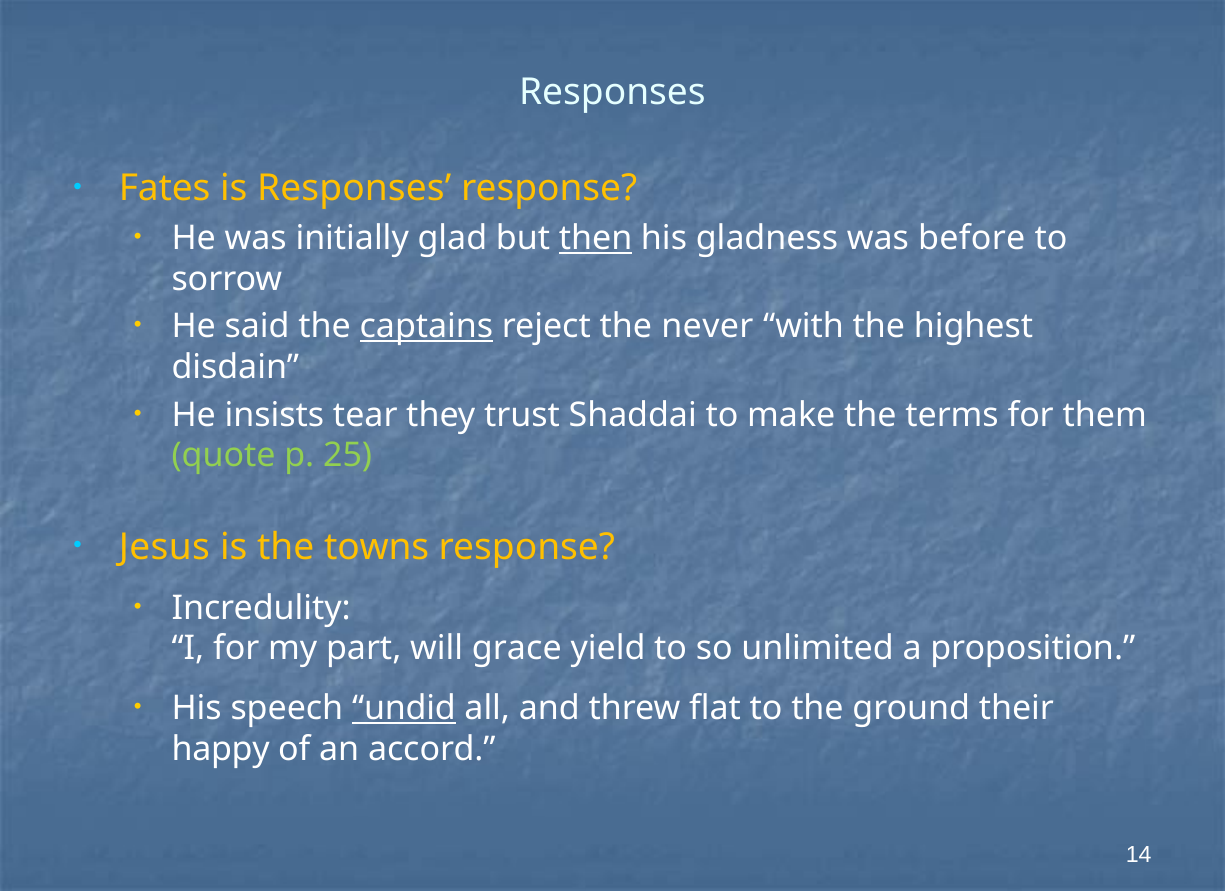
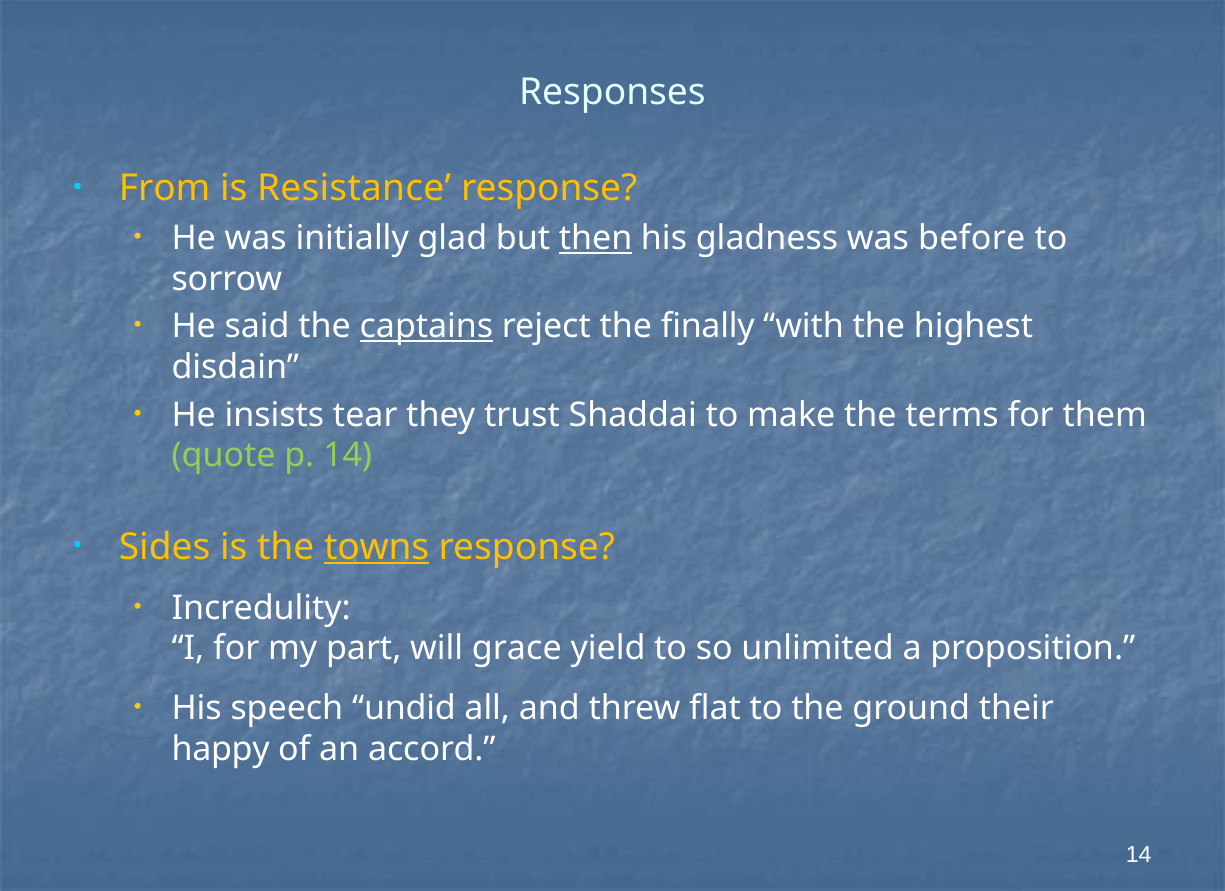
Fates: Fates -> From
is Responses: Responses -> Resistance
never: never -> finally
p 25: 25 -> 14
Jesus: Jesus -> Sides
towns underline: none -> present
undid underline: present -> none
